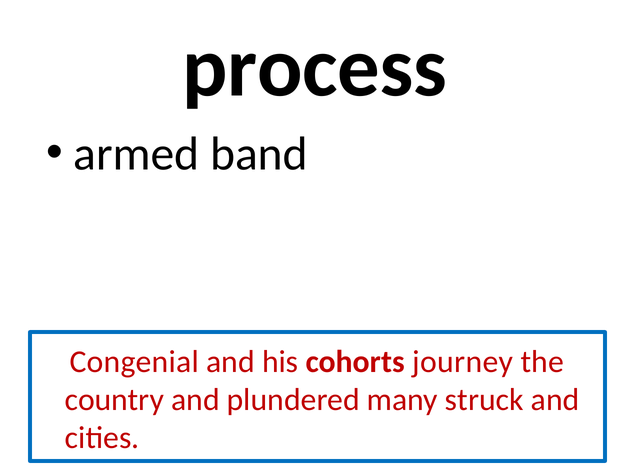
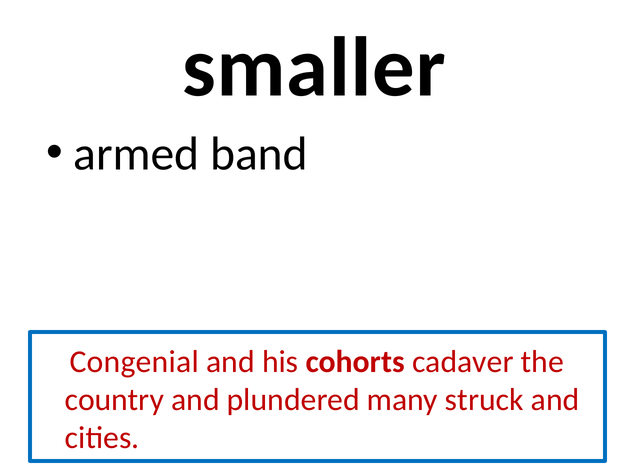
process: process -> smaller
journey: journey -> cadaver
